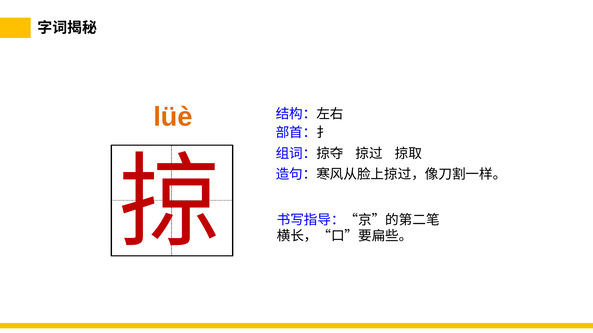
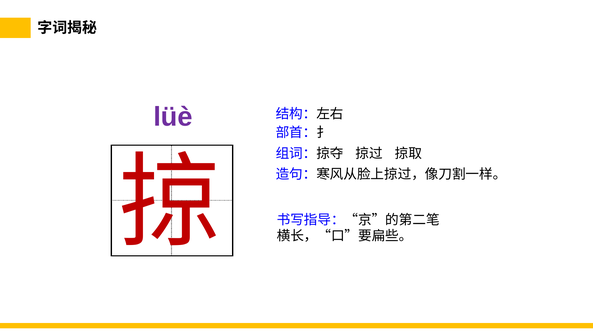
lüè colour: orange -> purple
